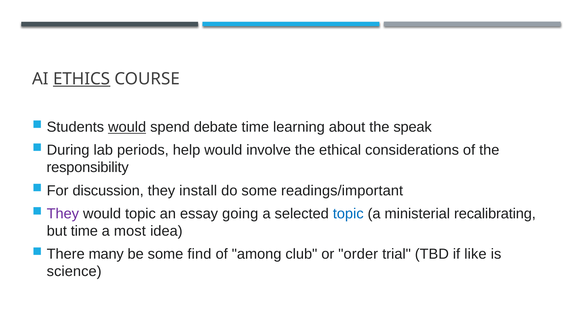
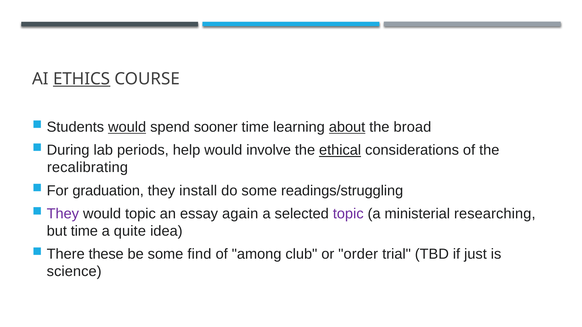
debate: debate -> sooner
about underline: none -> present
speak: speak -> broad
ethical underline: none -> present
responsibility: responsibility -> recalibrating
discussion: discussion -> graduation
readings/important: readings/important -> readings/struggling
going: going -> again
topic at (348, 214) colour: blue -> purple
recalibrating: recalibrating -> researching
most: most -> quite
many: many -> these
like: like -> just
